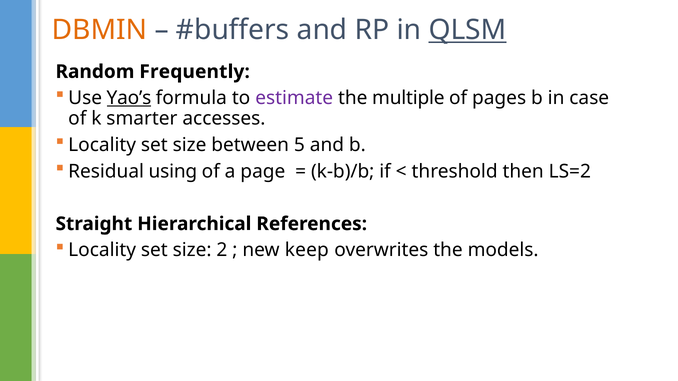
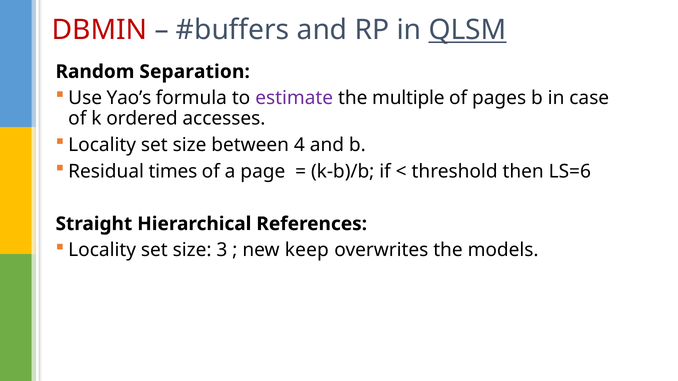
DBMIN colour: orange -> red
Frequently: Frequently -> Separation
Yao’s underline: present -> none
smarter: smarter -> ordered
5: 5 -> 4
using: using -> times
LS=2: LS=2 -> LS=6
2: 2 -> 3
